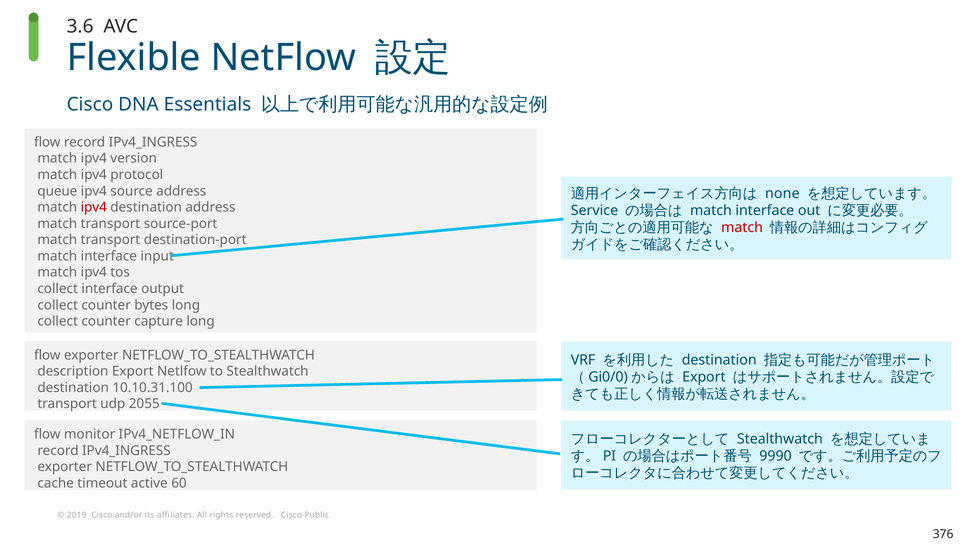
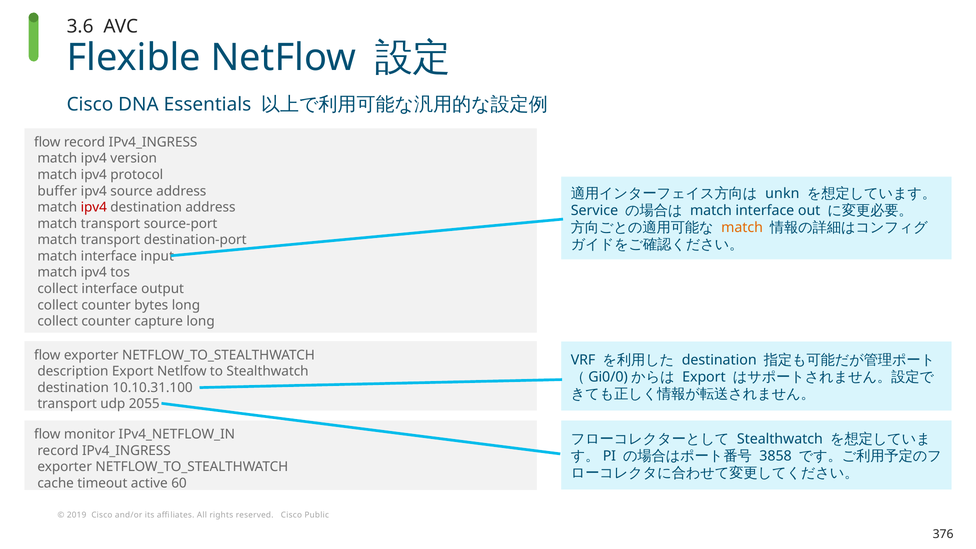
queue: queue -> buffer
none: none -> unkn
match at (742, 228) colour: red -> orange
9990: 9990 -> 3858
